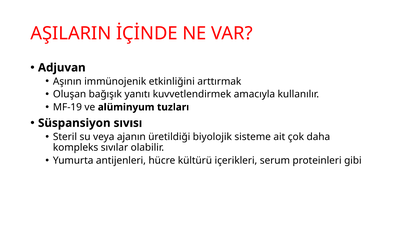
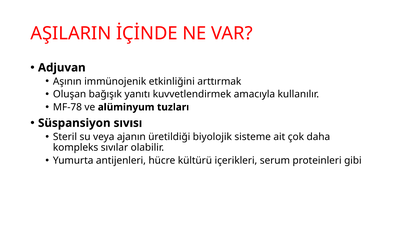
MF-19: MF-19 -> MF-78
